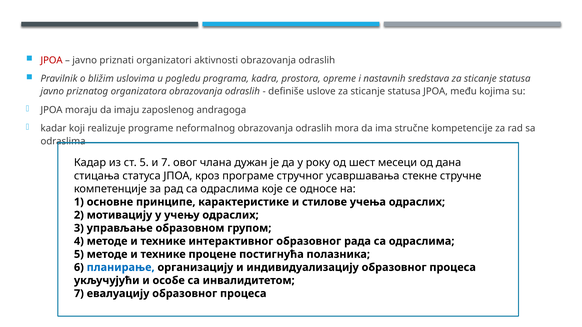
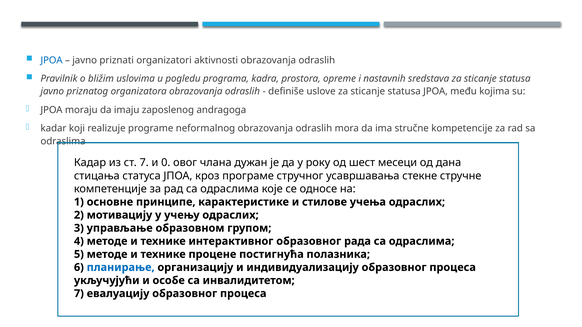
JPOA at (52, 60) colour: red -> blue
ст 5: 5 -> 7
и 7: 7 -> 0
